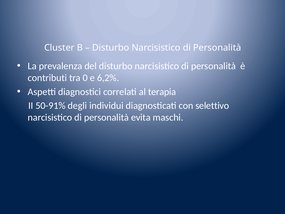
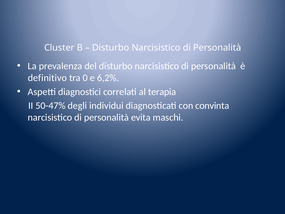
contributi: contributi -> definitivo
50-91%: 50-91% -> 50-47%
selettivo: selettivo -> convinta
